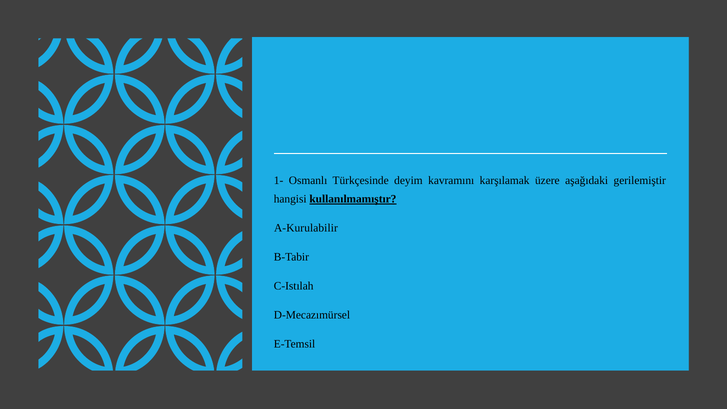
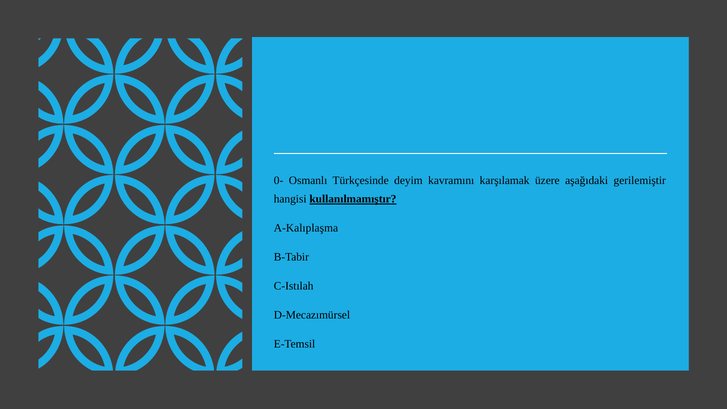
1-: 1- -> 0-
A-Kurulabilir: A-Kurulabilir -> A-Kalıplaşma
